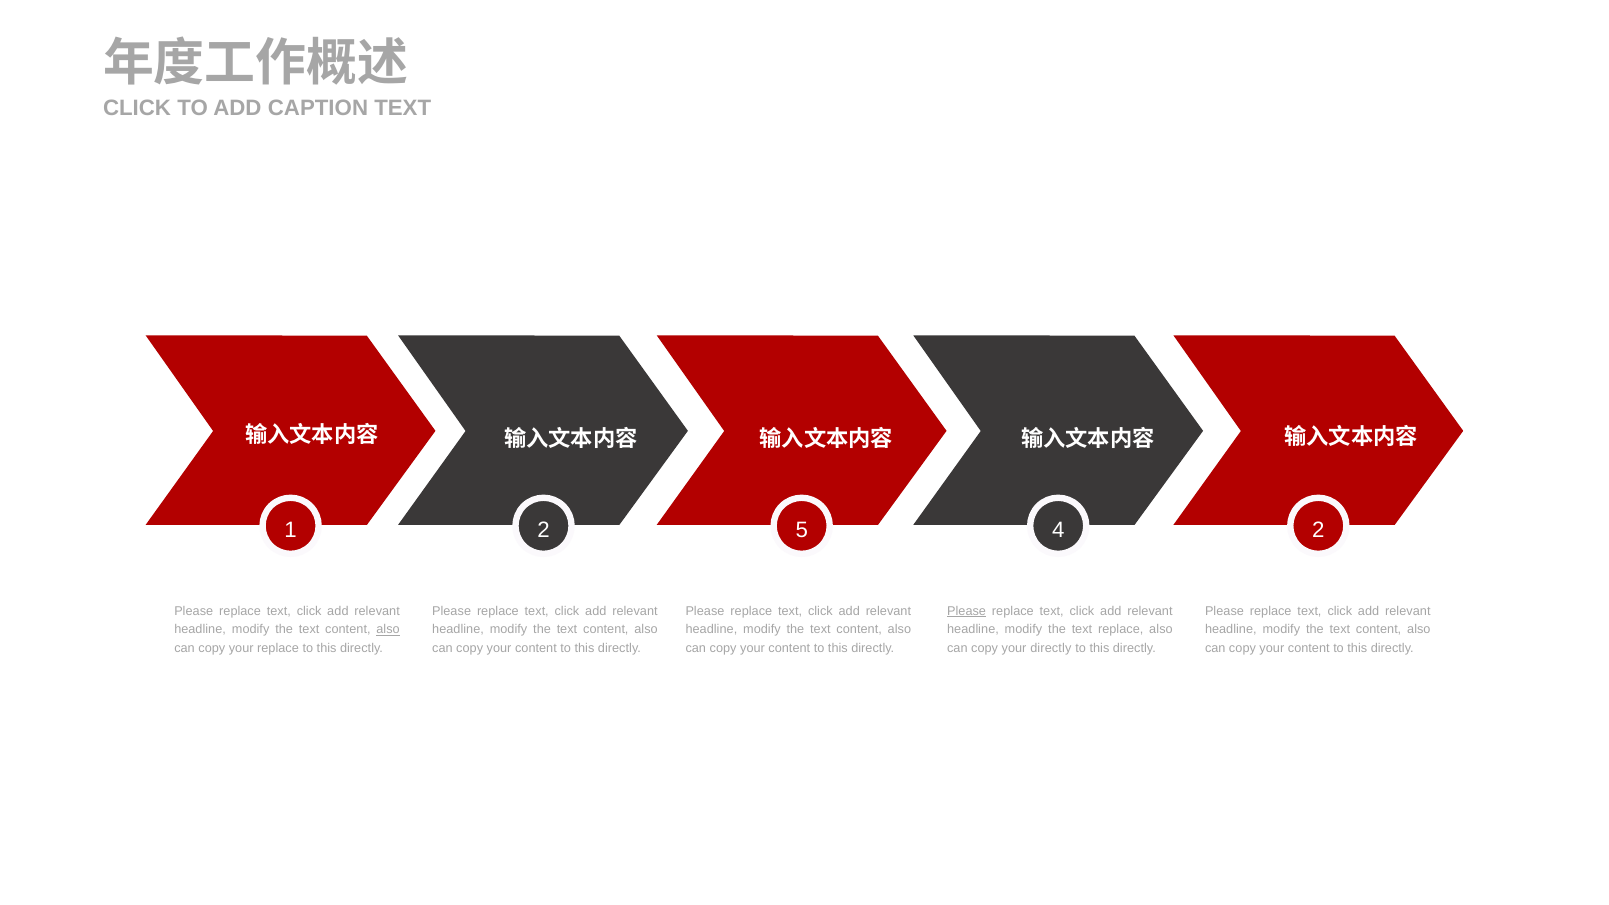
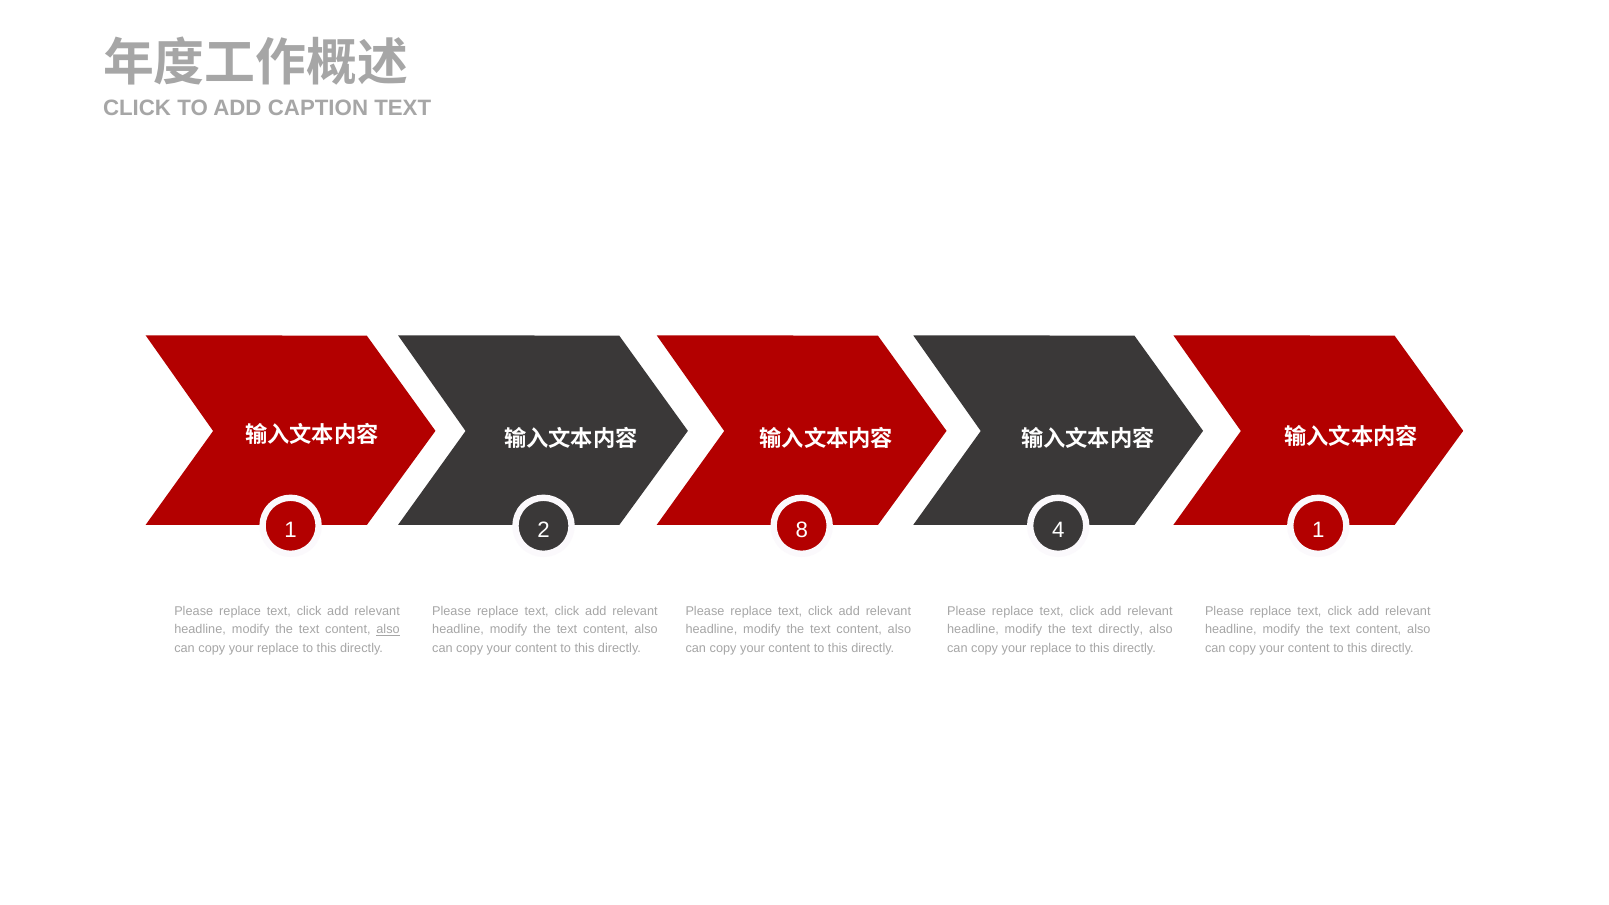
5: 5 -> 8
4 2: 2 -> 1
Please at (967, 611) underline: present -> none
text replace: replace -> directly
directly at (1051, 648): directly -> replace
